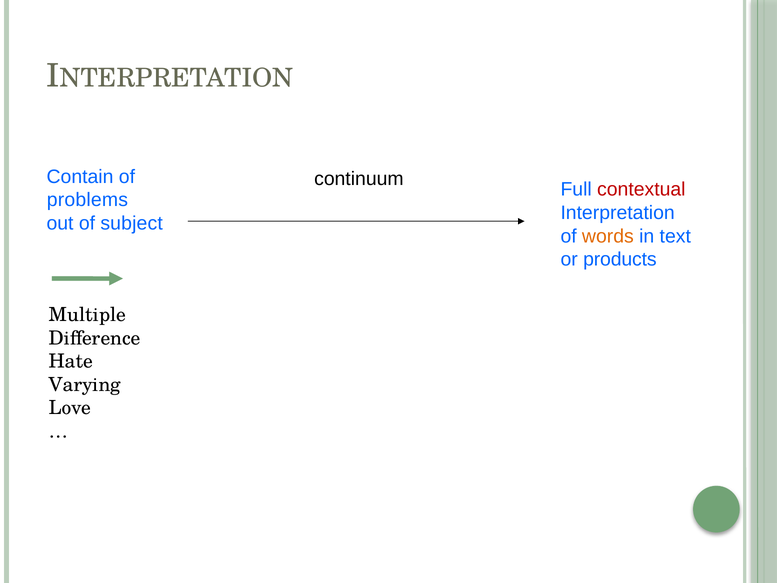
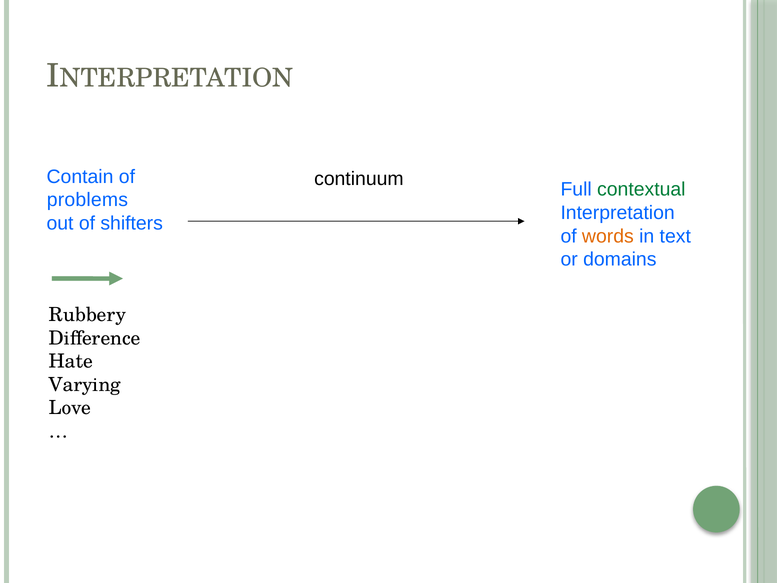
contextual colour: red -> green
subject: subject -> shifters
products: products -> domains
Multiple: Multiple -> Rubbery
